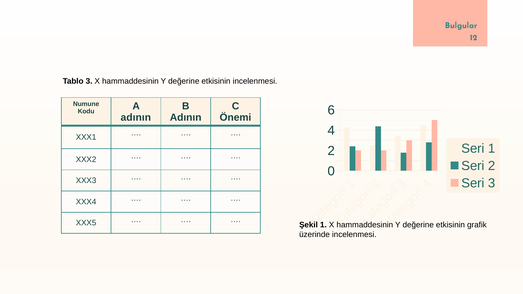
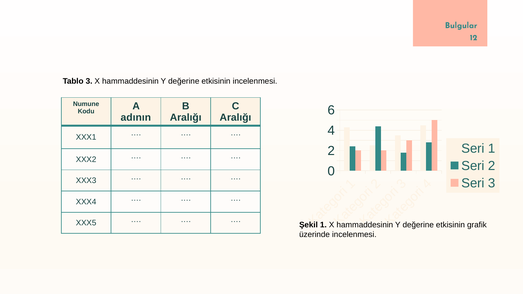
Adının at (186, 118): Adının -> Aralığı
Önemi at (235, 118): Önemi -> Aralığı
